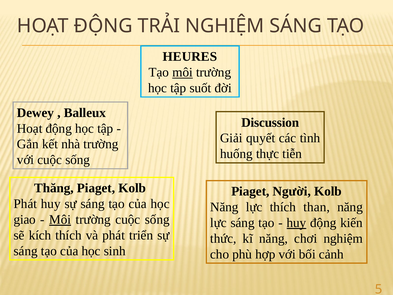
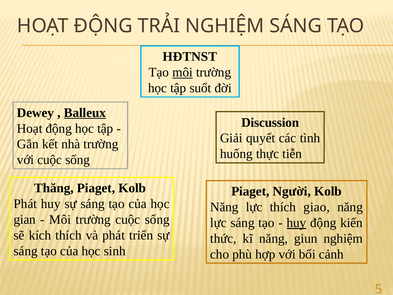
HEURES: HEURES -> HĐTNST
Balleux underline: none -> present
than: than -> giao
giao: giao -> gian
Môi at (60, 219) underline: present -> none
chơi: chơi -> giun
